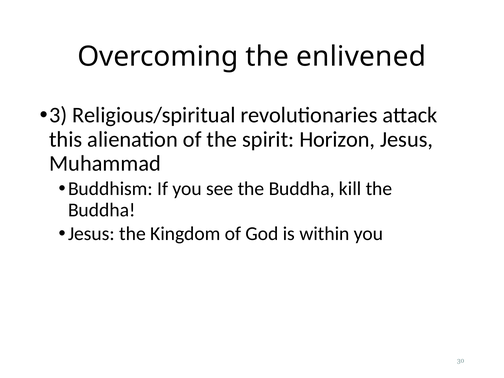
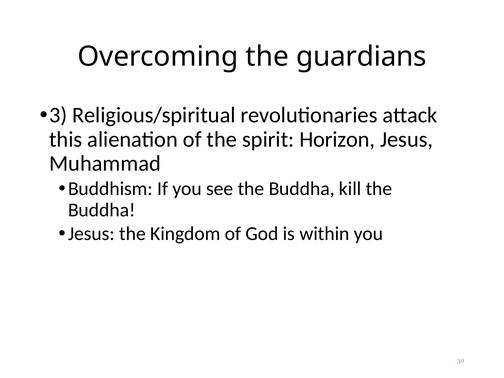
enlivened: enlivened -> guardians
